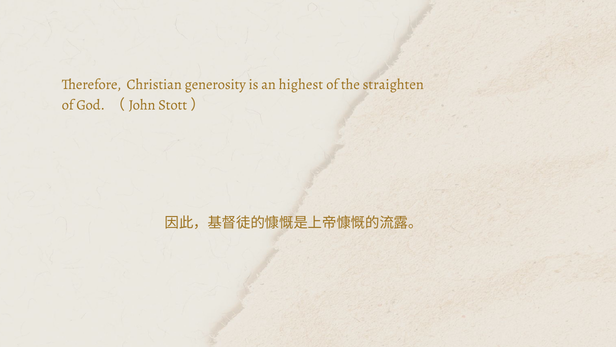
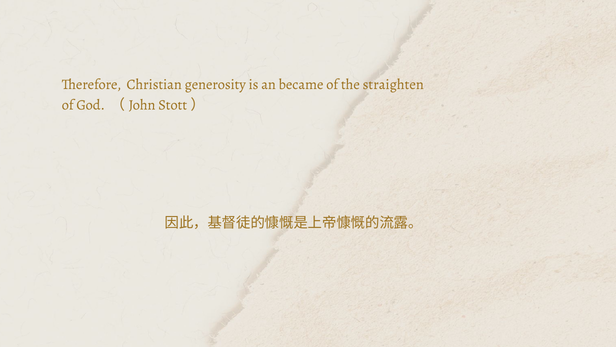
highest: highest -> became
